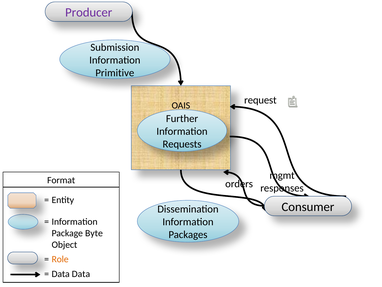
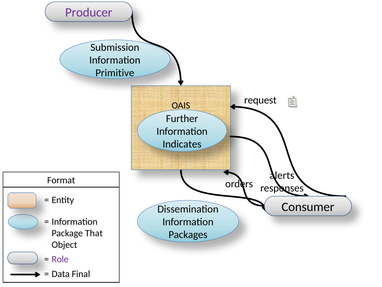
Requests: Requests -> Indicates
mgmt: mgmt -> alerts
Byte: Byte -> That
Role colour: orange -> purple
Data Data: Data -> Final
